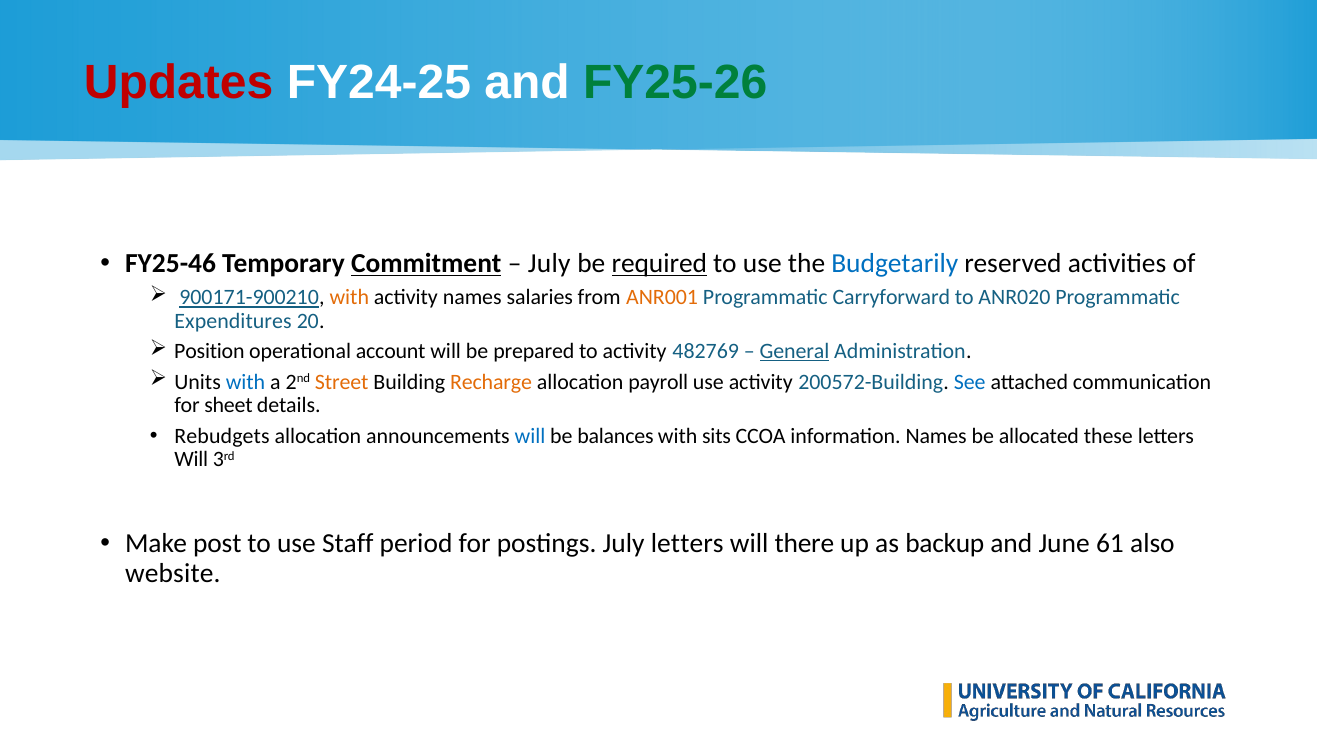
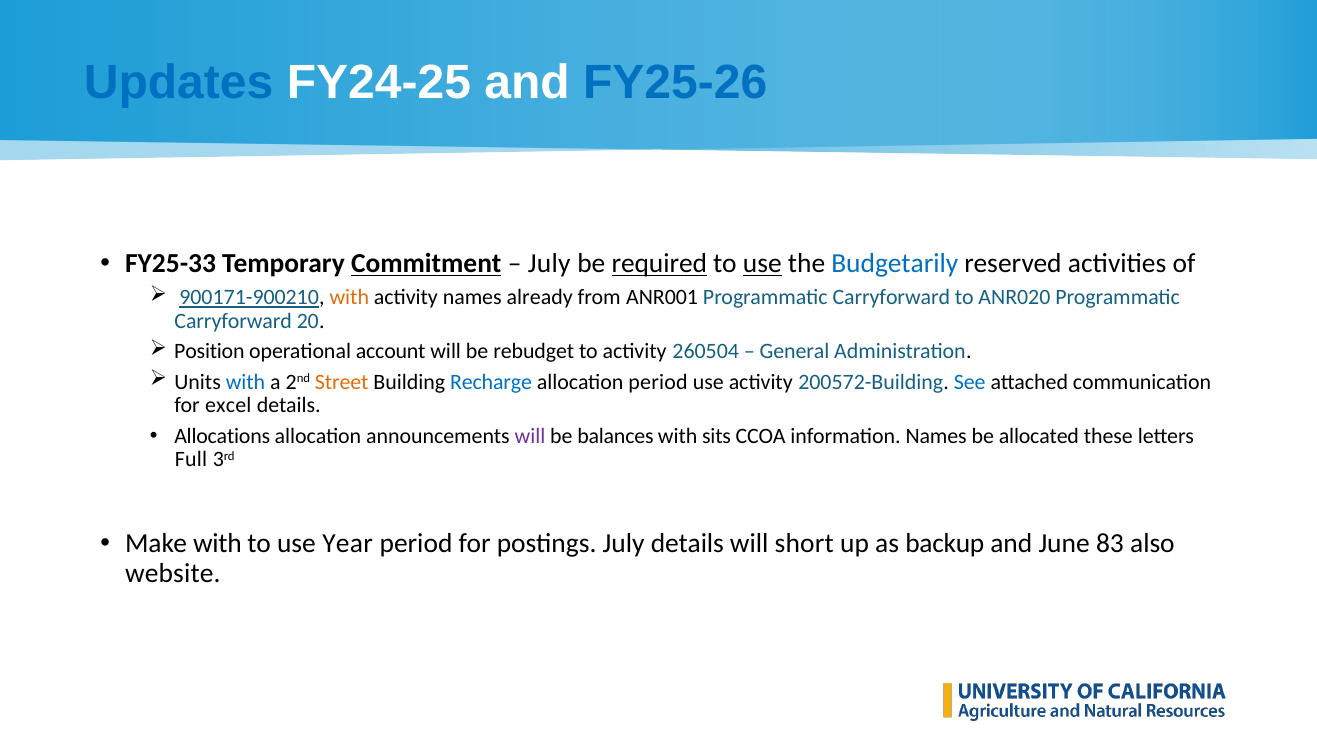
Updates colour: red -> blue
FY25-26 colour: green -> blue
FY25-46: FY25-46 -> FY25-33
use at (762, 264) underline: none -> present
salaries: salaries -> already
ANR001 colour: orange -> black
Expenditures at (233, 321): Expenditures -> Carryforward
prepared: prepared -> rebudget
482769: 482769 -> 260504
General underline: present -> none
Recharge colour: orange -> blue
allocation payroll: payroll -> period
sheet: sheet -> excel
Rebudgets: Rebudgets -> Allocations
will at (530, 436) colour: blue -> purple
Will at (191, 459): Will -> Full
Make post: post -> with
Staff: Staff -> Year
July letters: letters -> details
there: there -> short
61: 61 -> 83
